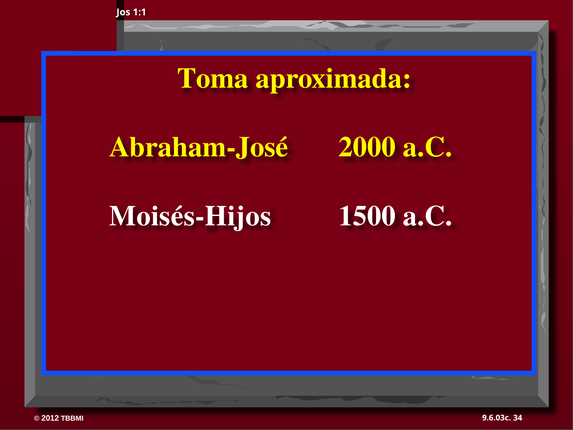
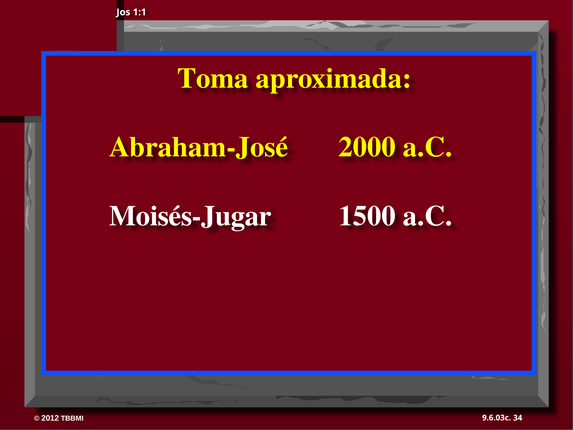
Moisés-Hijos: Moisés-Hijos -> Moisés-Jugar
